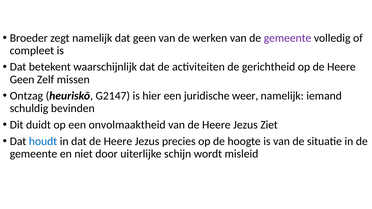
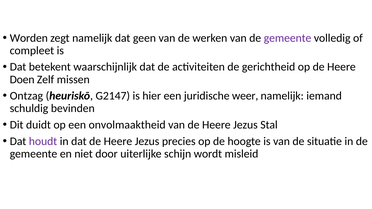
Broeder: Broeder -> Worden
Geen at (22, 80): Geen -> Doen
Ziet: Ziet -> Stal
houdt colour: blue -> purple
